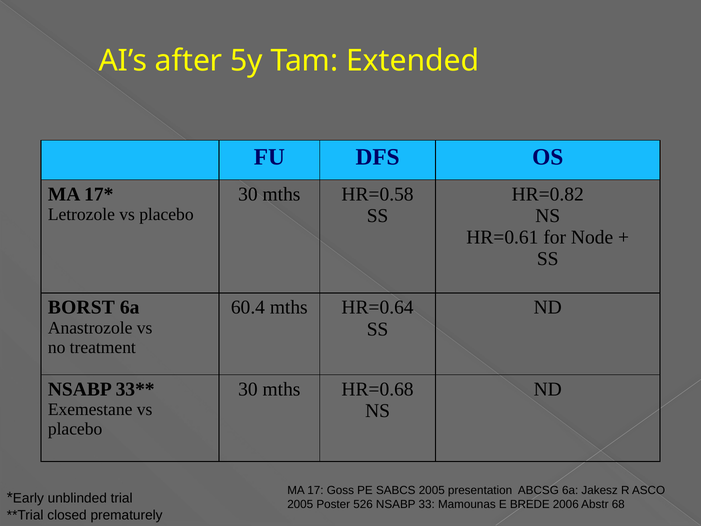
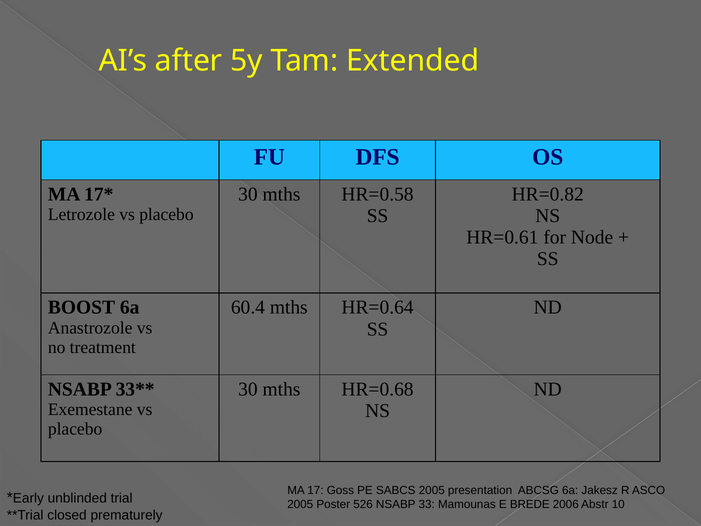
BORST: BORST -> BOOST
68: 68 -> 10
